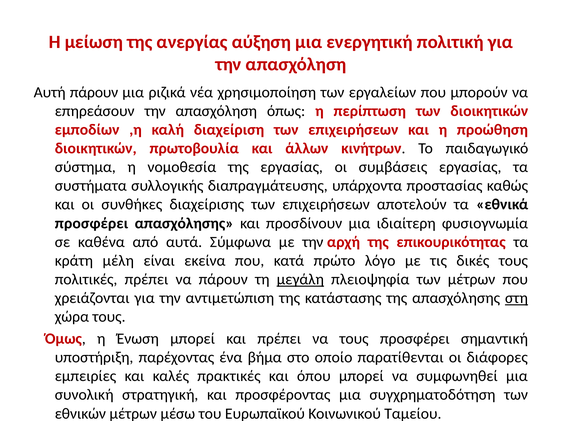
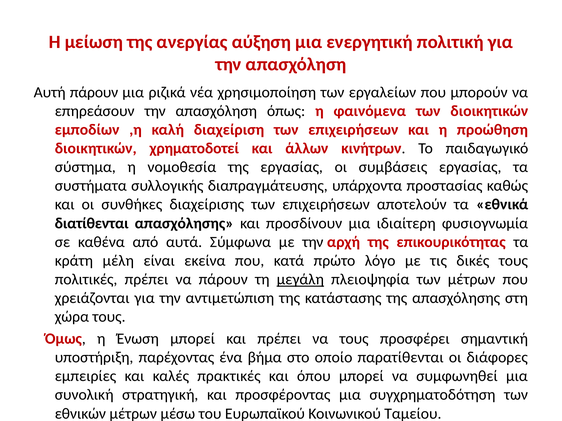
περίπτωση: περίπτωση -> φαινόμενα
πρωτοβουλία: πρωτοβουλία -> χρηματοδοτεί
προσφέρει at (91, 223): προσφέρει -> διατίθενται
στη underline: present -> none
